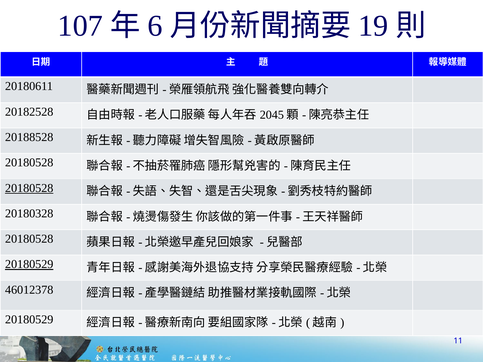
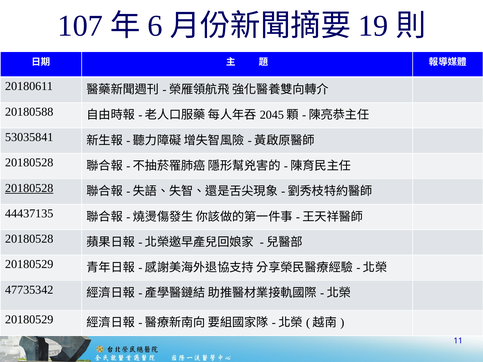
20182528: 20182528 -> 20180588
20188528: 20188528 -> 53035841
20180328: 20180328 -> 44437135
20180529 at (29, 264) underline: present -> none
46012378: 46012378 -> 47735342
